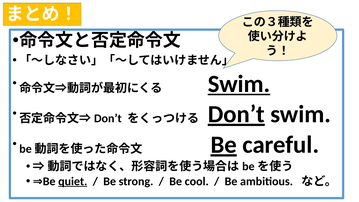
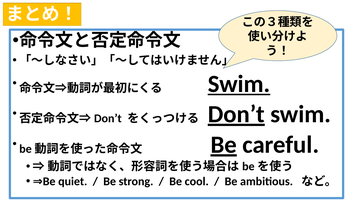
quiet underline: present -> none
